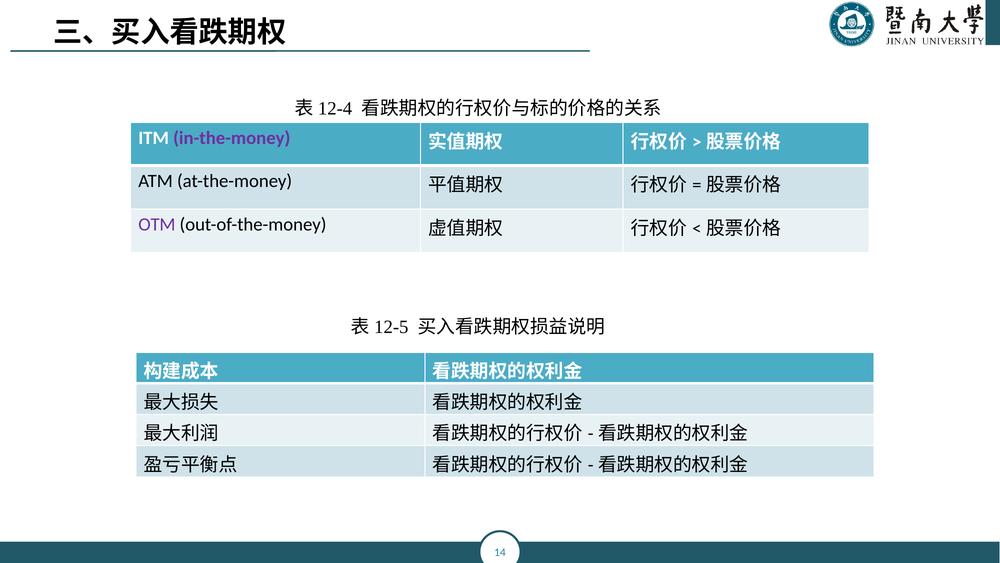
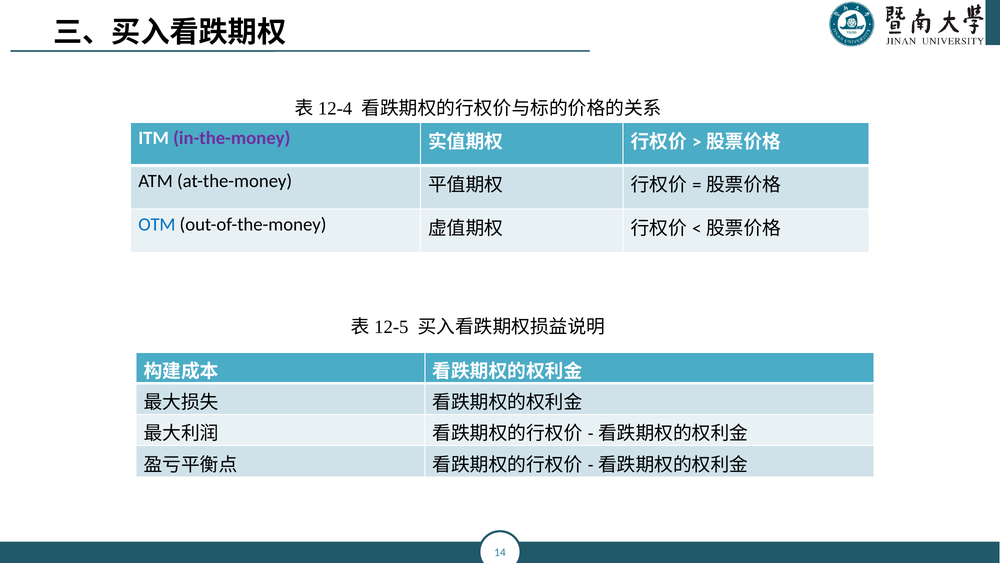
OTM colour: purple -> blue
